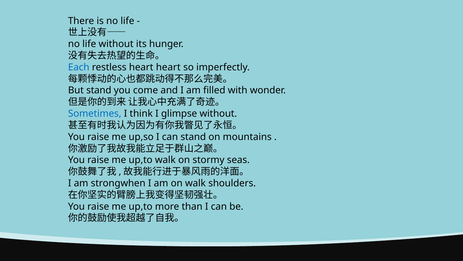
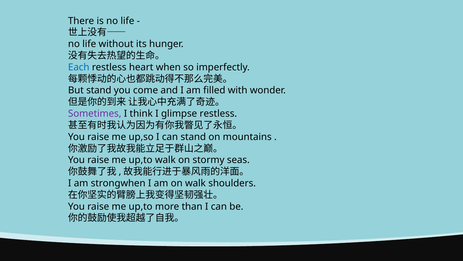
heart heart: heart -> when
Sometimes colour: blue -> purple
glimpse without: without -> restless
